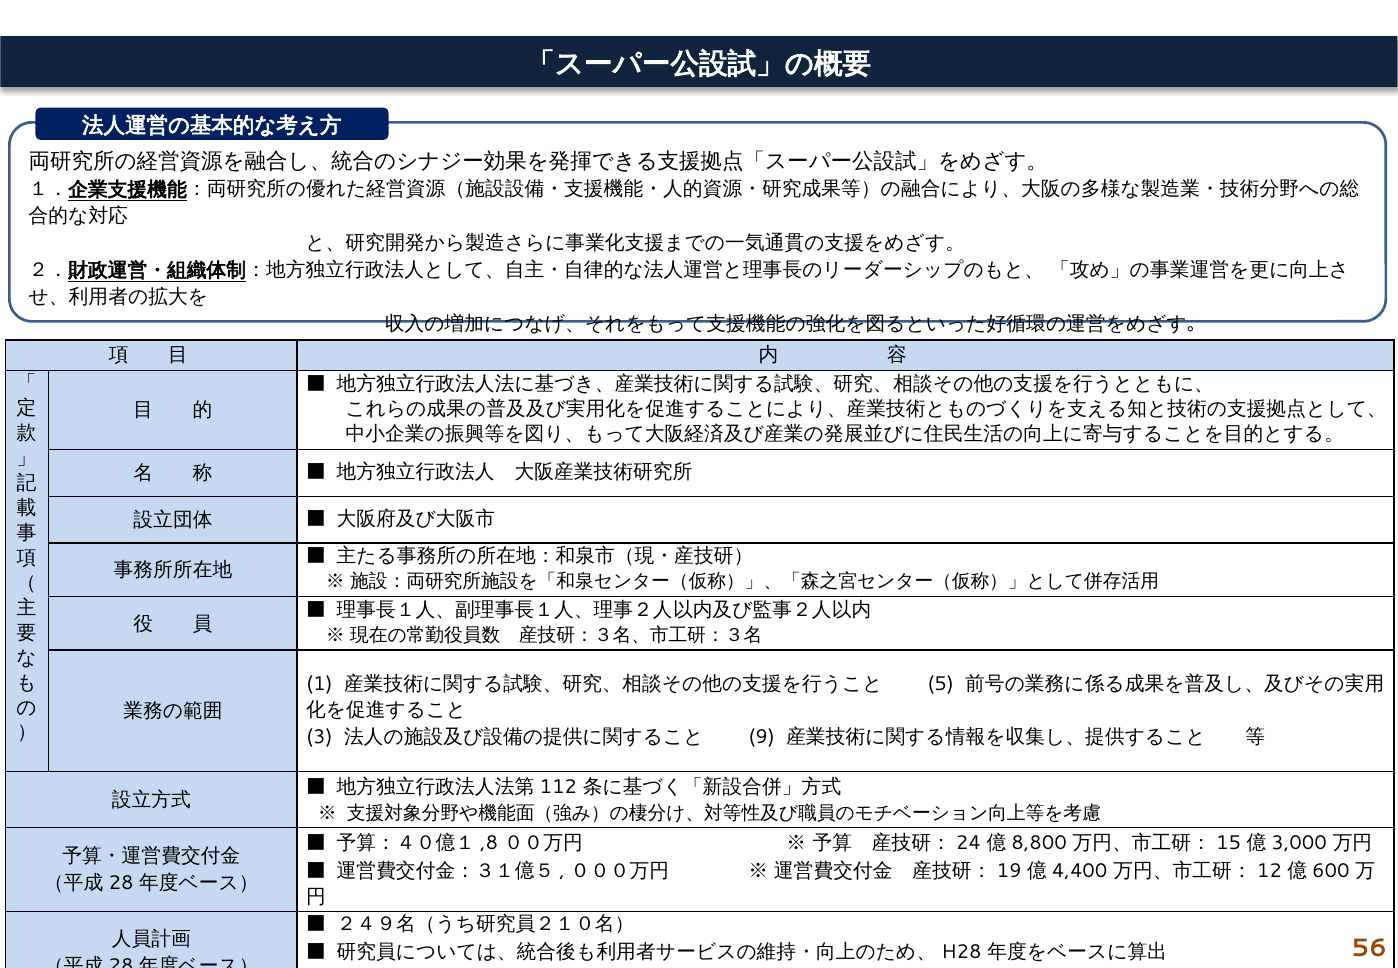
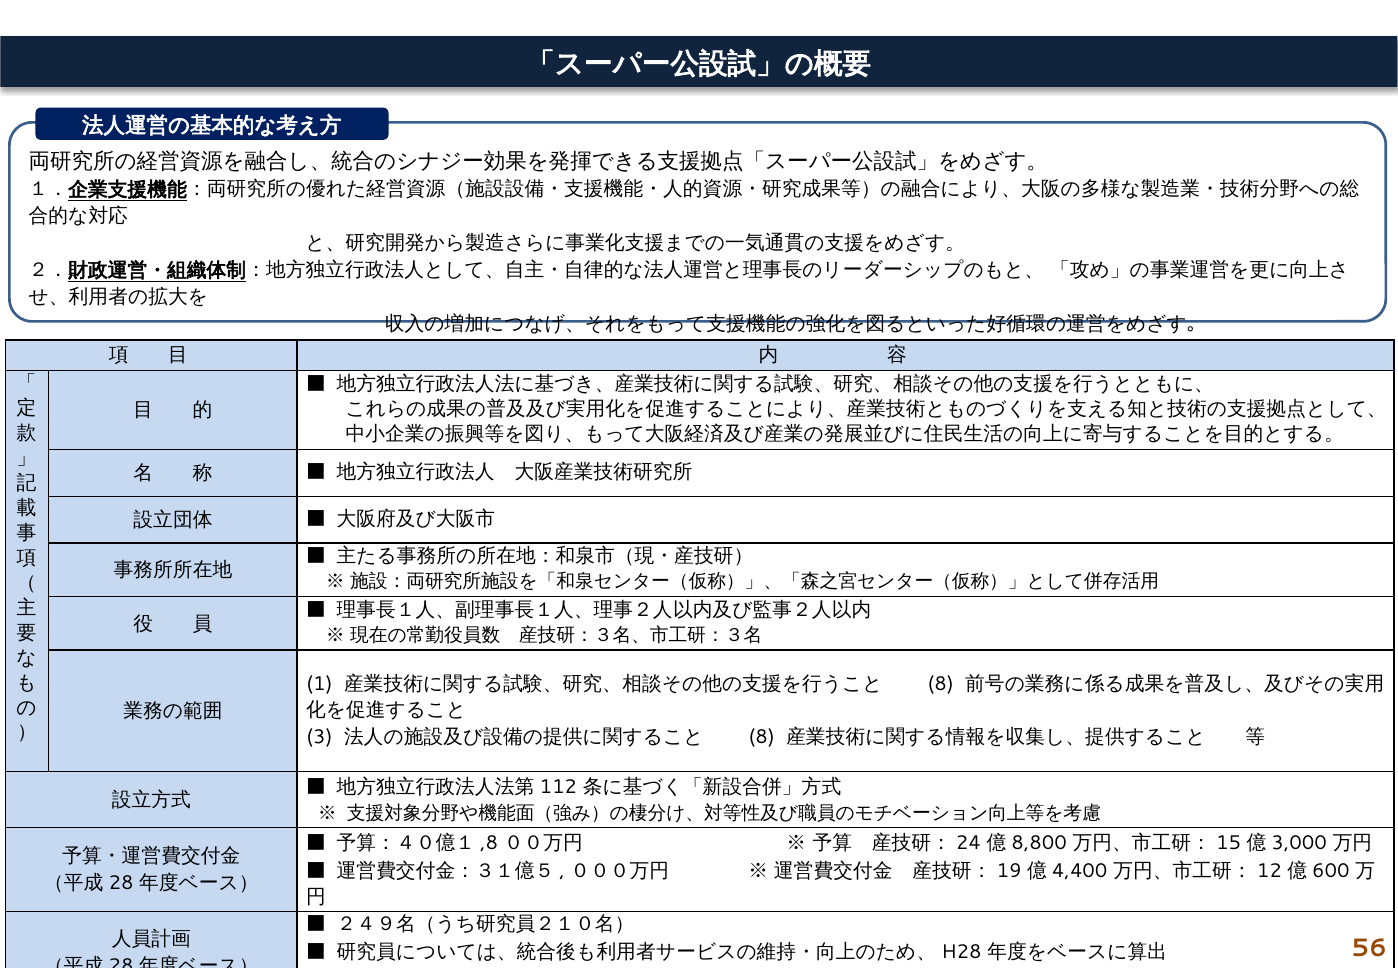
5 at (941, 684): 5 -> 8
9 at (762, 737): 9 -> 8
